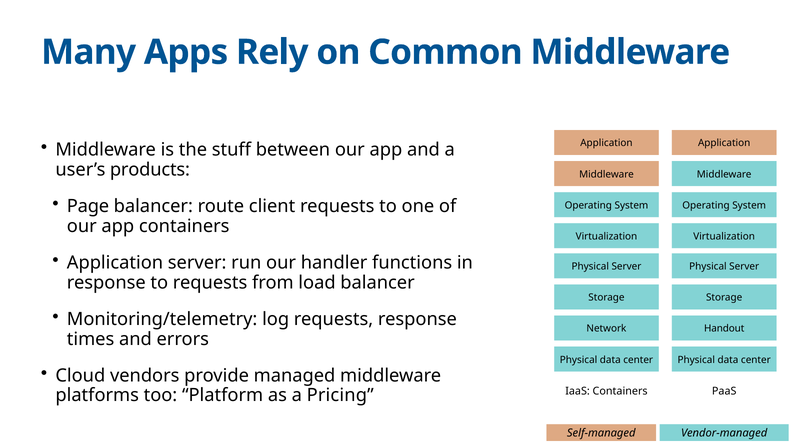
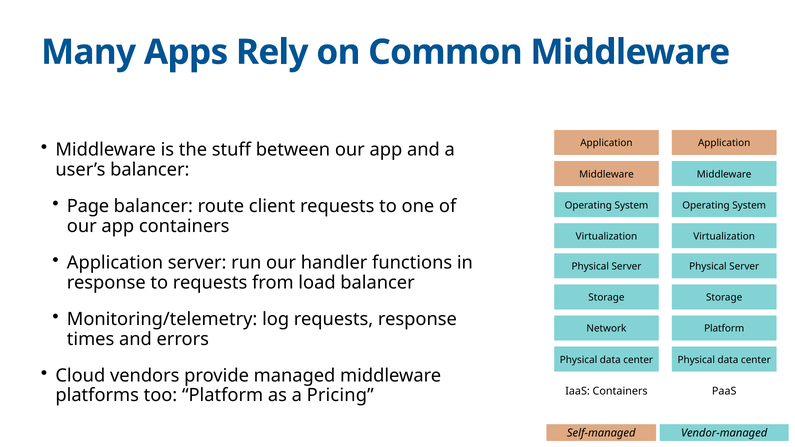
user’s products: products -> balancer
Handout at (724, 329): Handout -> Platform
